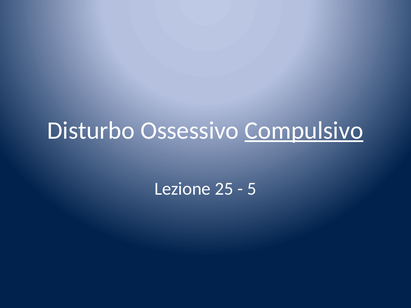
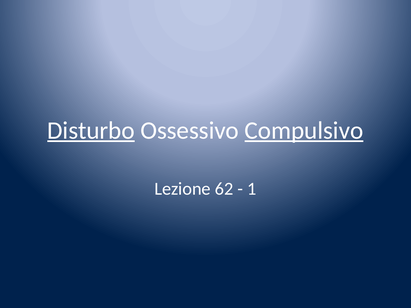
Disturbo underline: none -> present
25: 25 -> 62
5: 5 -> 1
